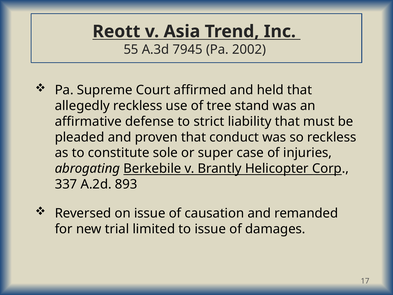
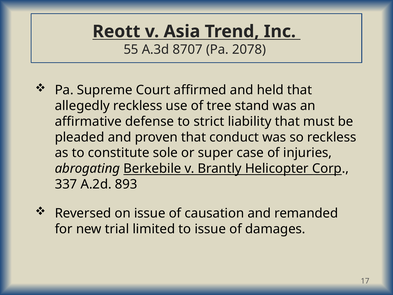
7945: 7945 -> 8707
2002: 2002 -> 2078
